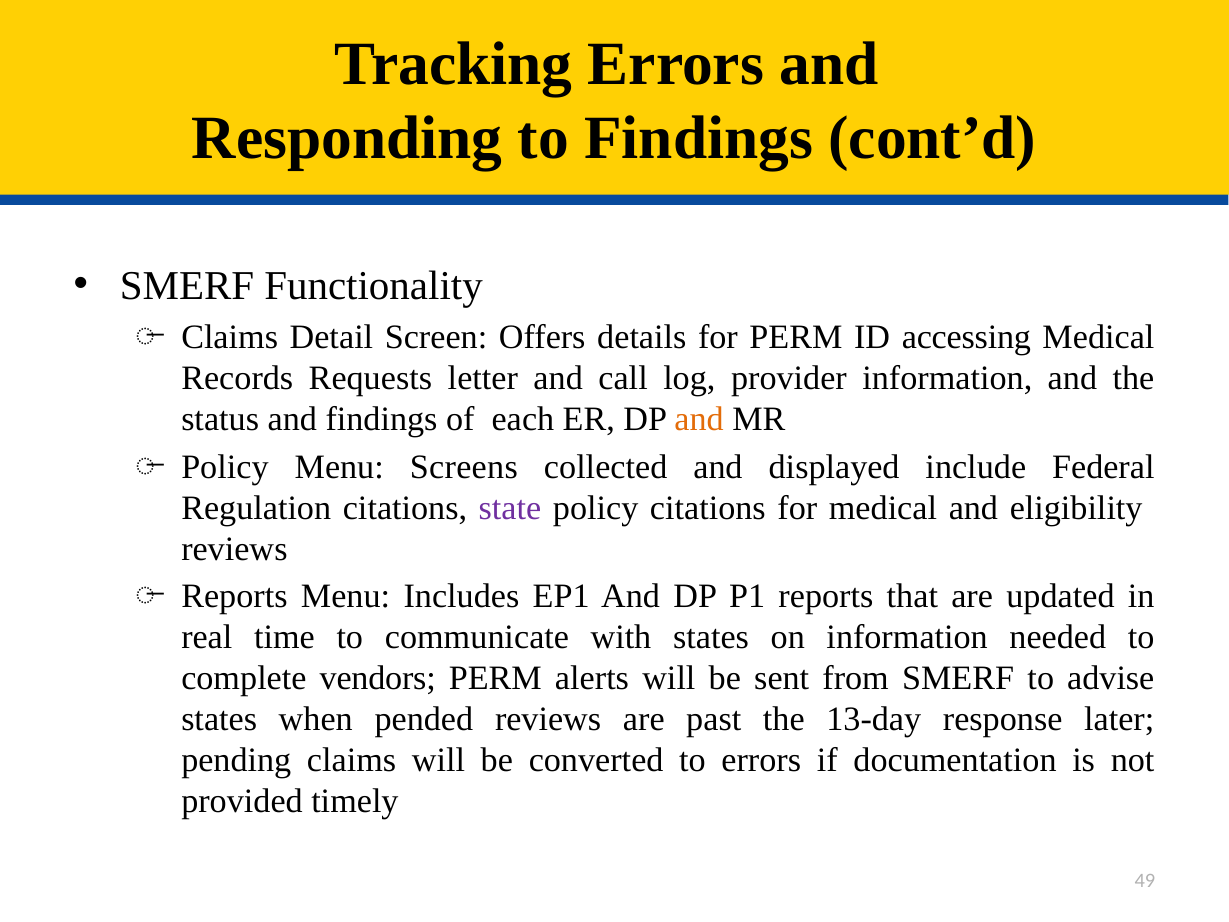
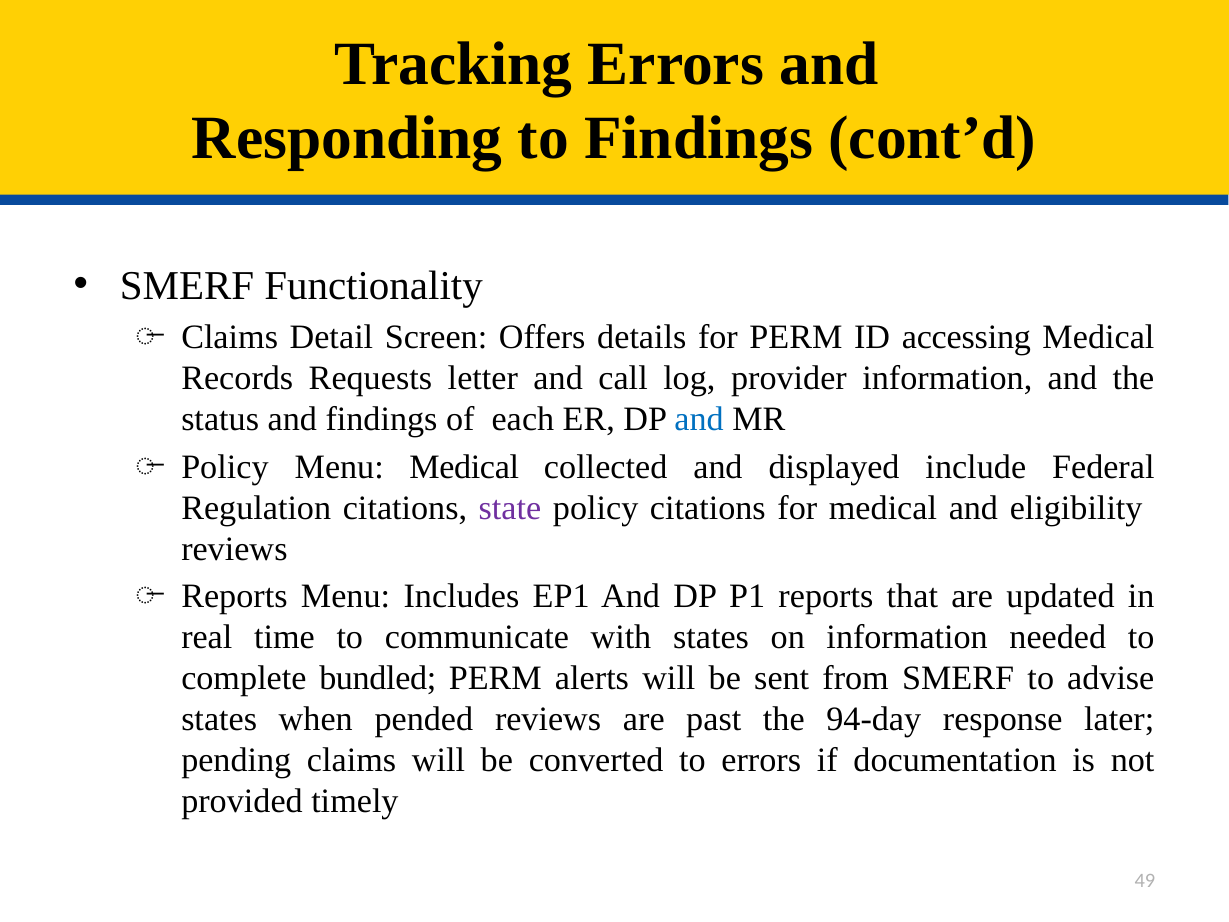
and at (699, 419) colour: orange -> blue
Menu Screens: Screens -> Medical
vendors: vendors -> bundled
13-day: 13-day -> 94-day
